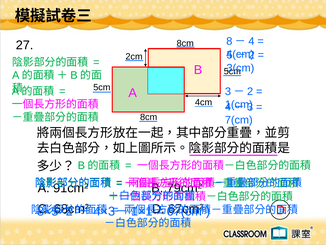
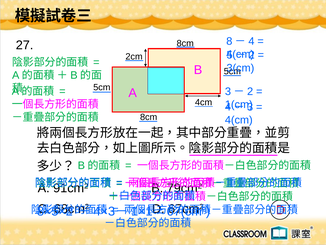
7(cm at (239, 120): 7(cm -> 4(cm
